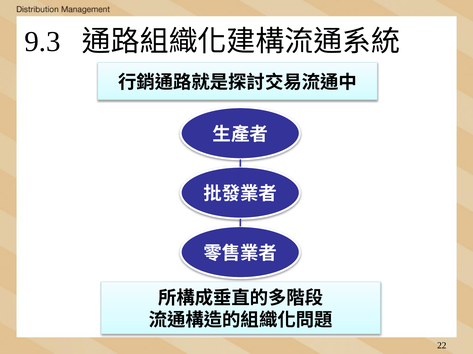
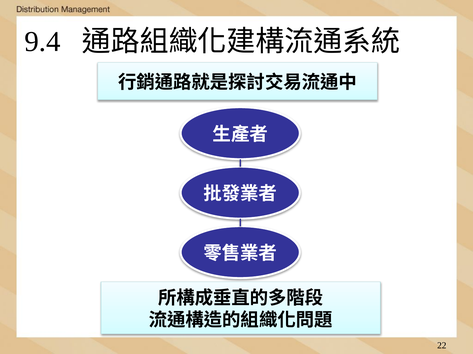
9.3: 9.3 -> 9.4
